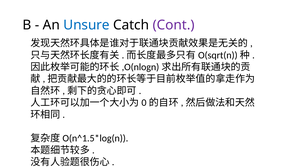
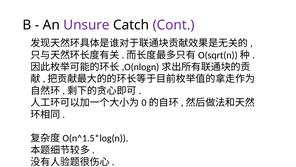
Unsure colour: blue -> purple
